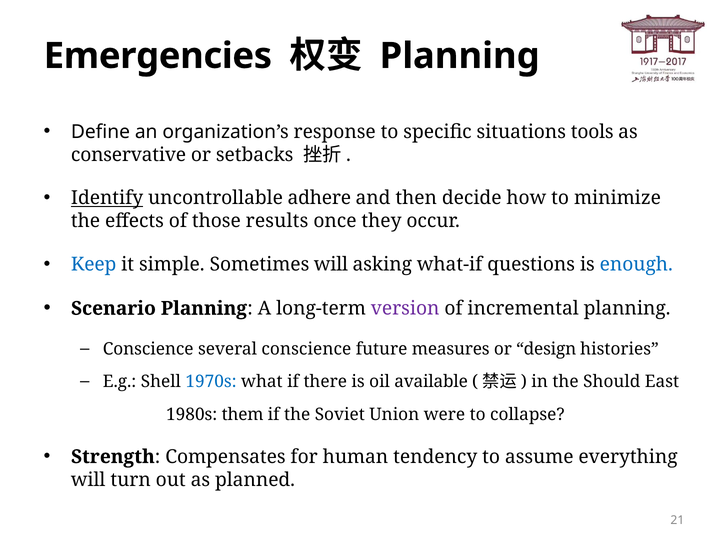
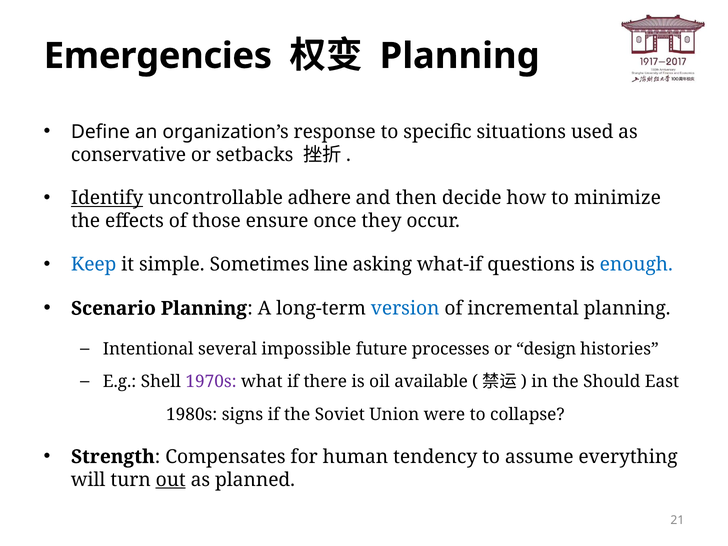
tools: tools -> used
results: results -> ensure
Sometimes will: will -> line
version colour: purple -> blue
Conscience at (148, 349): Conscience -> Intentional
several conscience: conscience -> impossible
measures: measures -> processes
1970s colour: blue -> purple
them: them -> signs
out underline: none -> present
